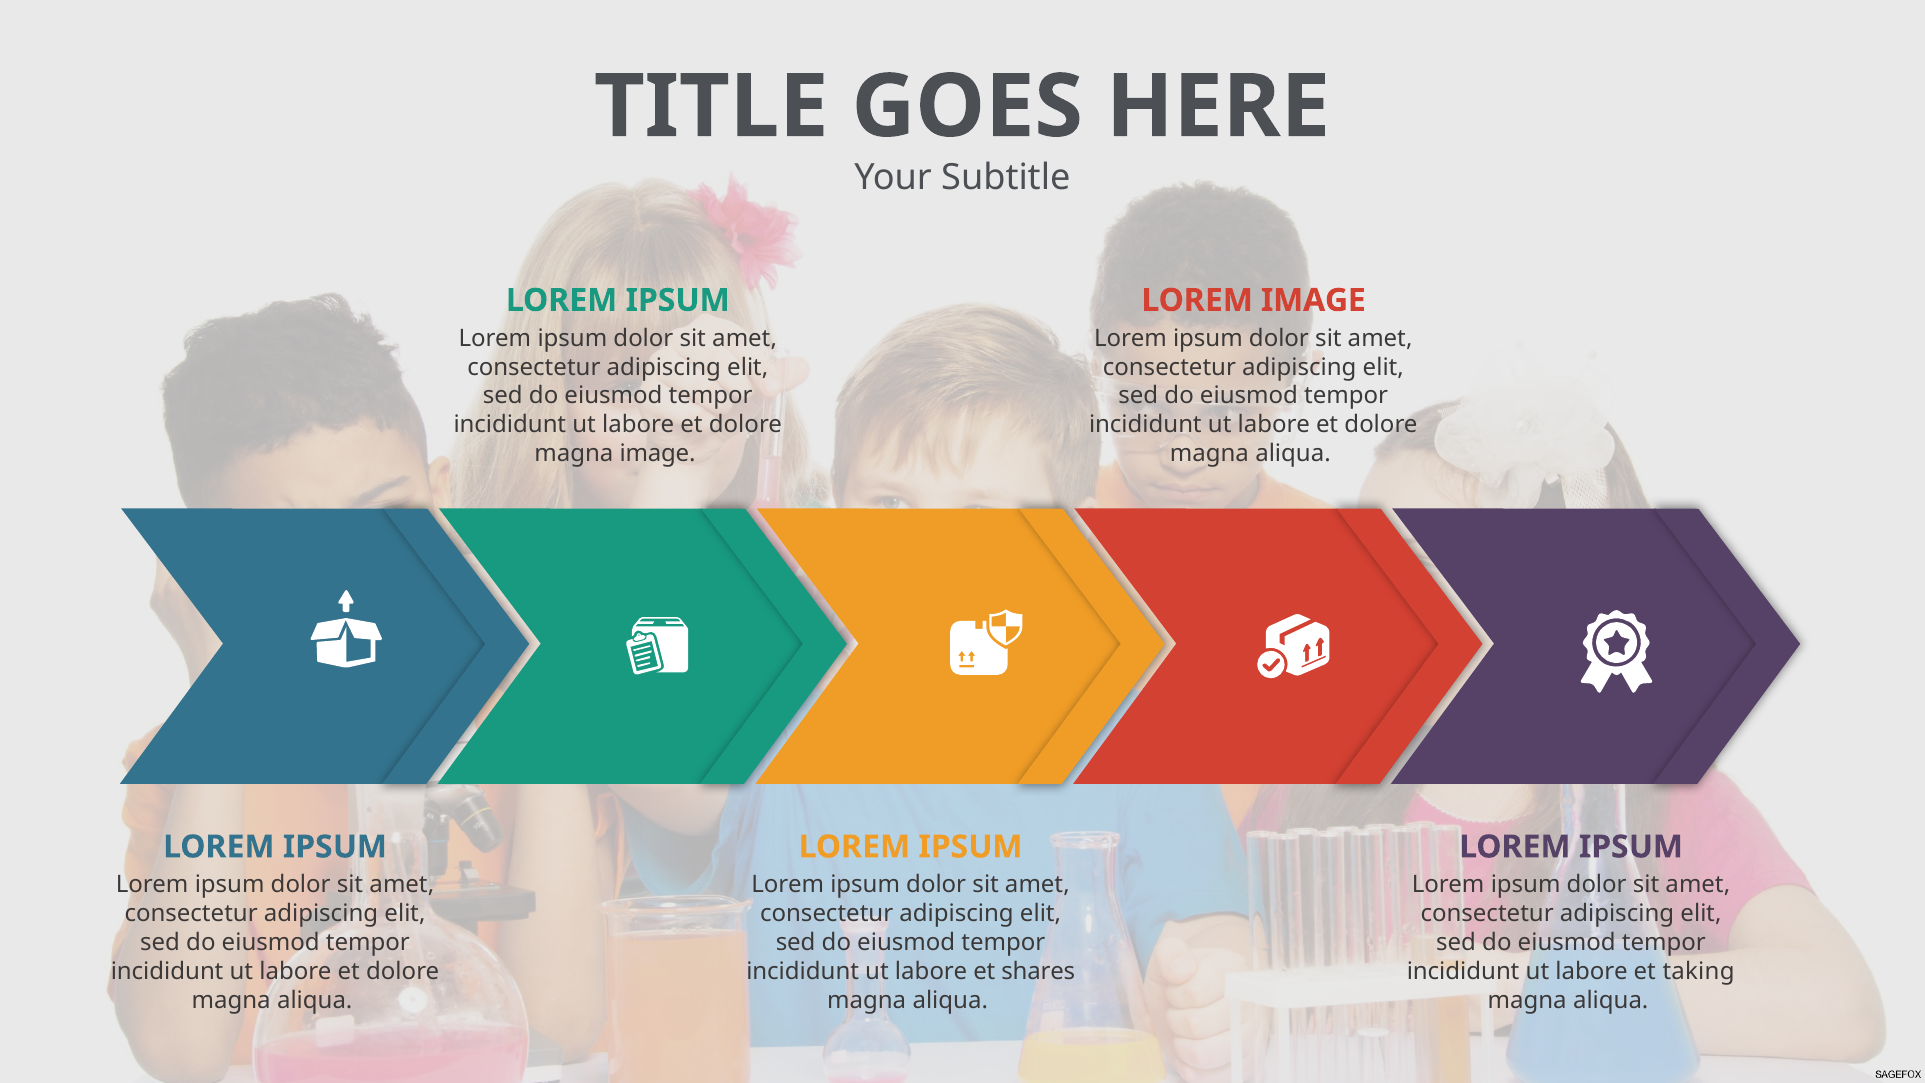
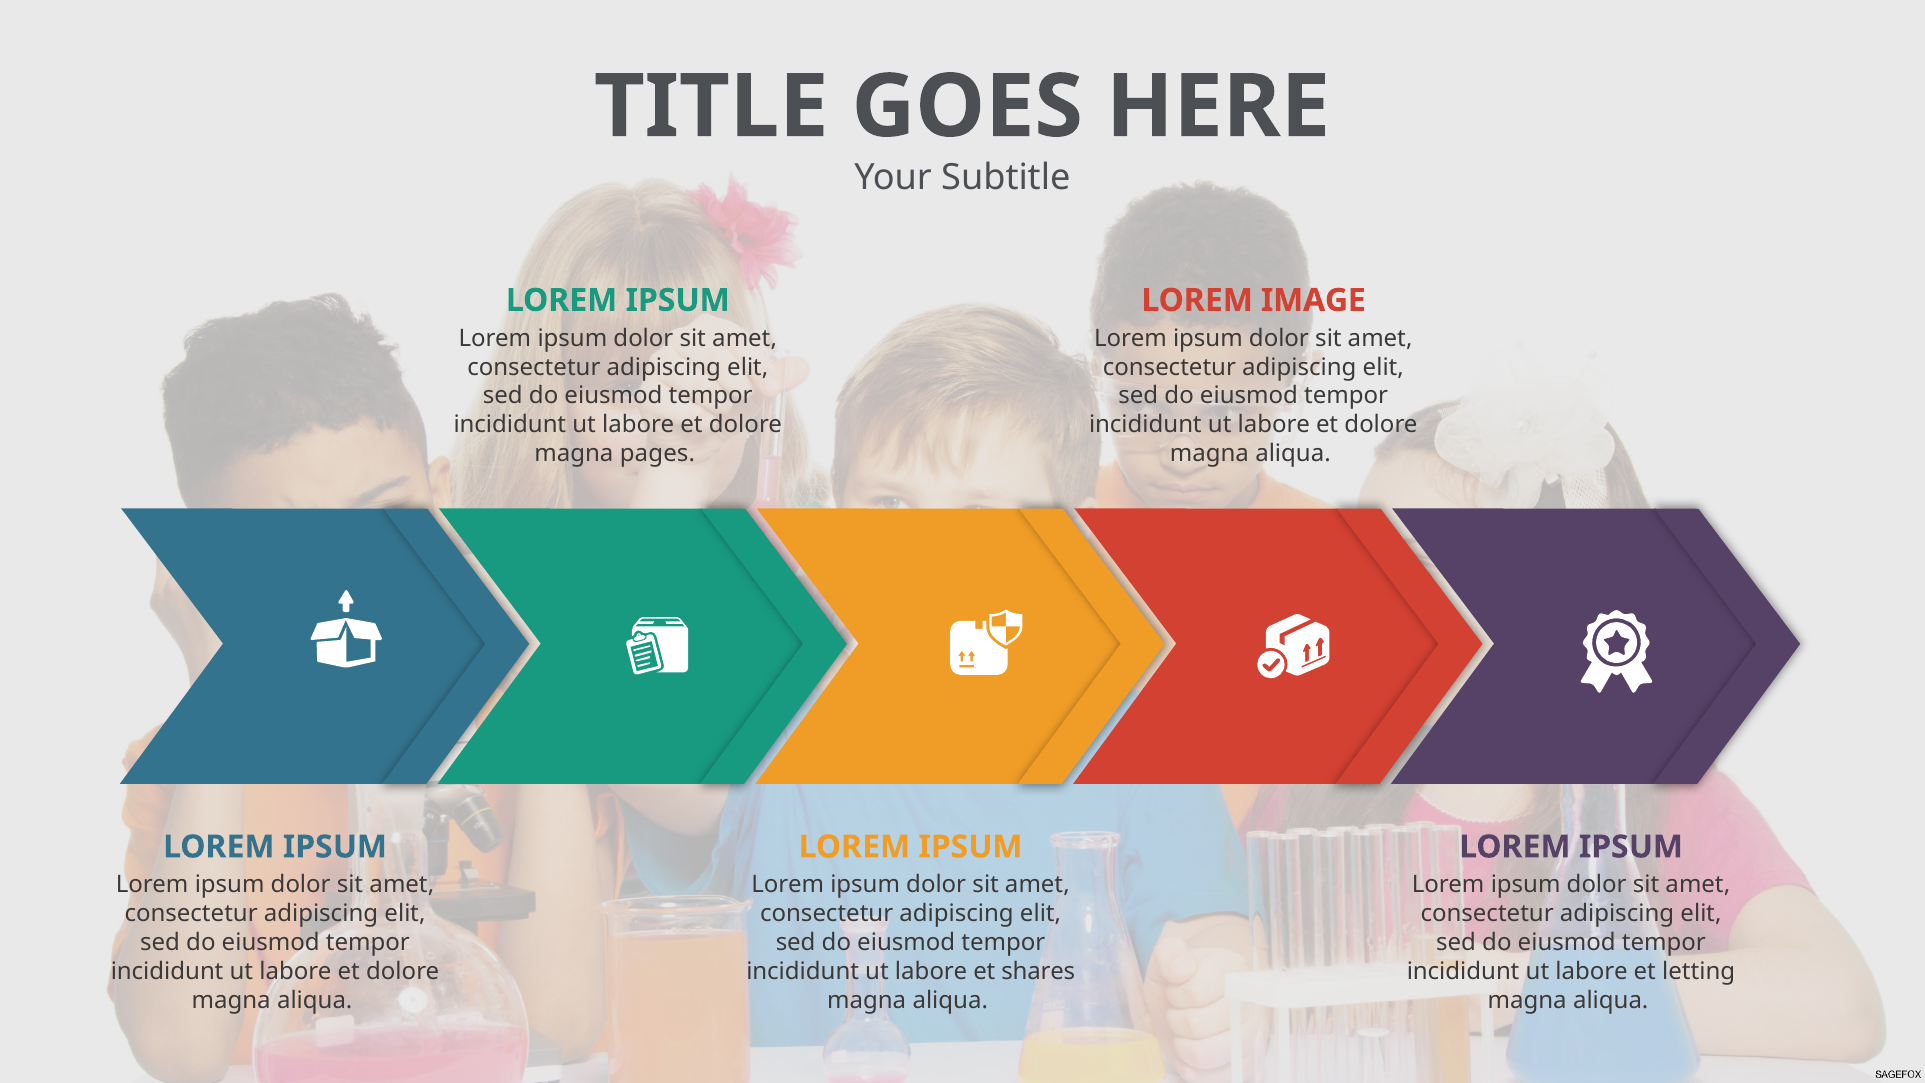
magna image: image -> pages
taking: taking -> letting
